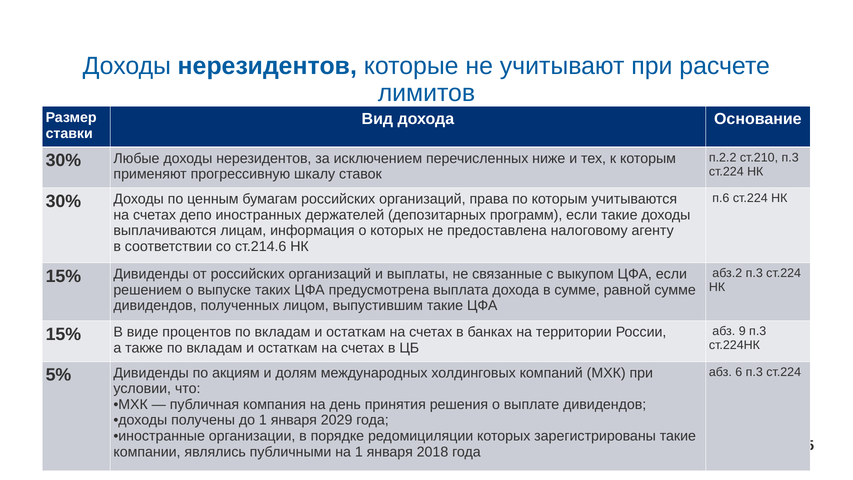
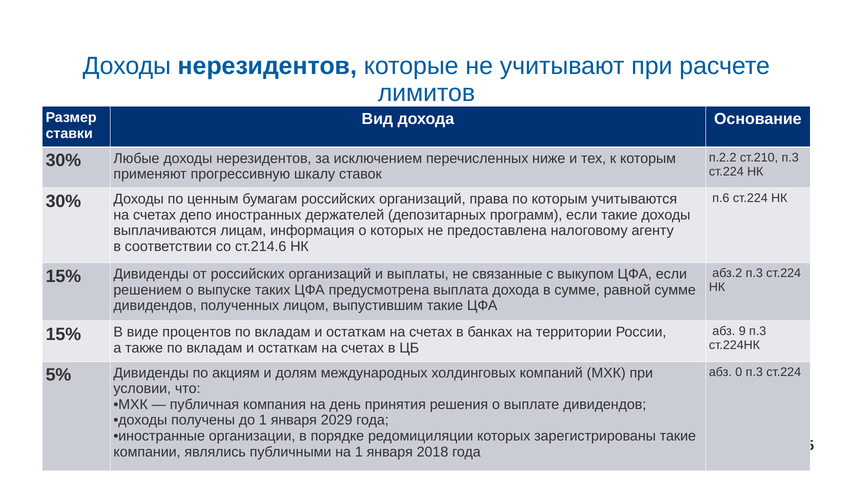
6: 6 -> 0
